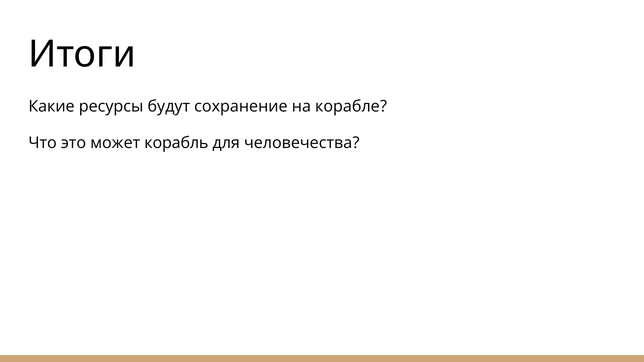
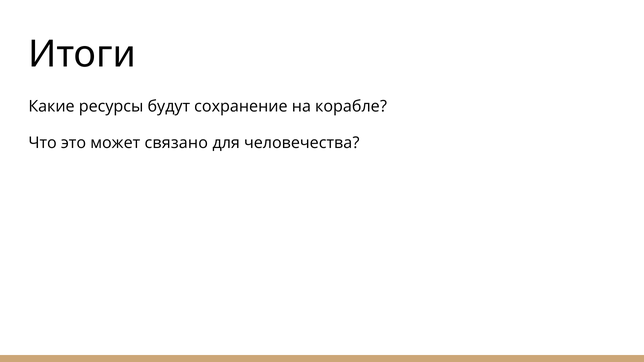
корабль: корабль -> связано
